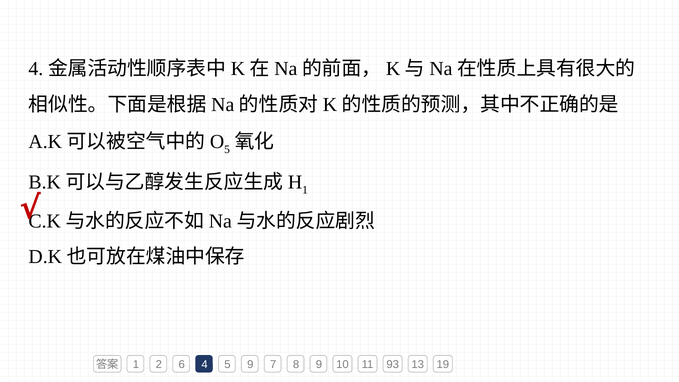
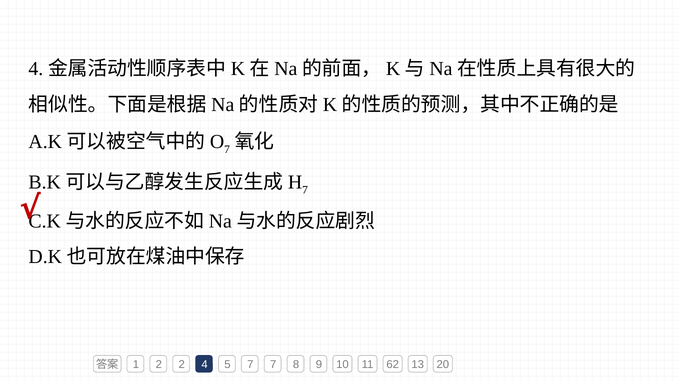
5 at (227, 149): 5 -> 7
1 at (305, 190): 1 -> 7
2 6: 6 -> 2
5 9: 9 -> 7
93: 93 -> 62
19: 19 -> 20
